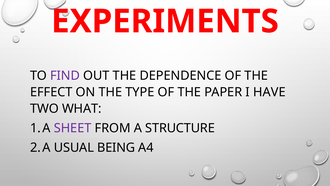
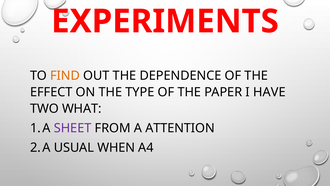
FIND colour: purple -> orange
STRUCTURE: STRUCTURE -> ATTENTION
BEING: BEING -> WHEN
